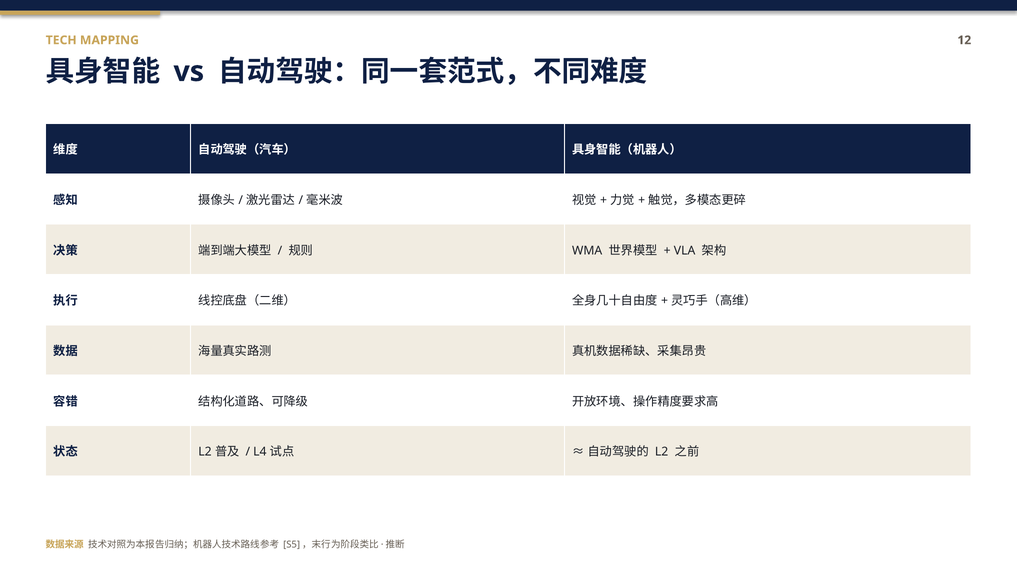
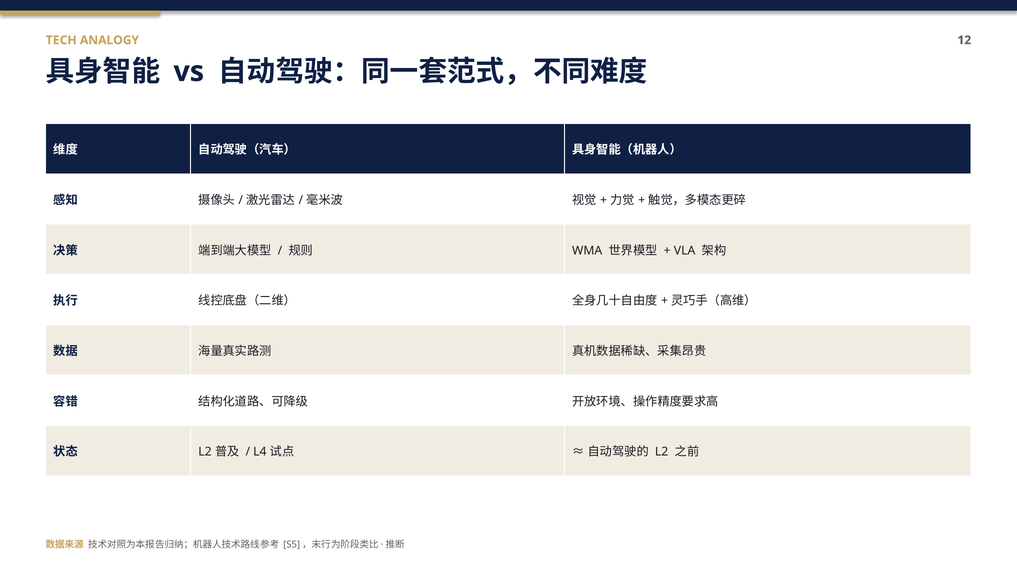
MAPPING: MAPPING -> ANALOGY
